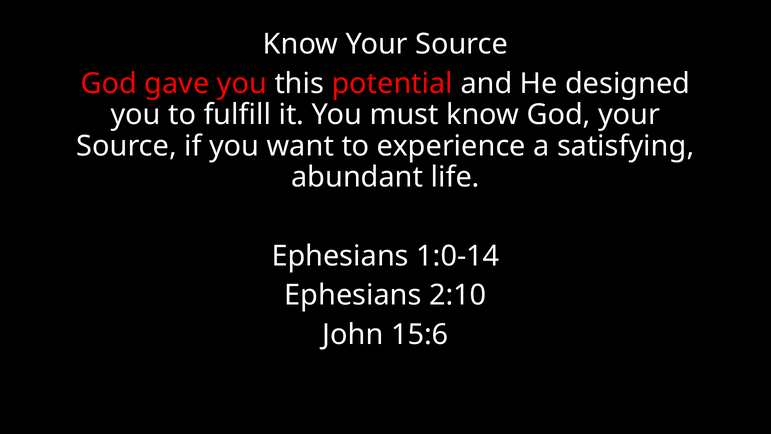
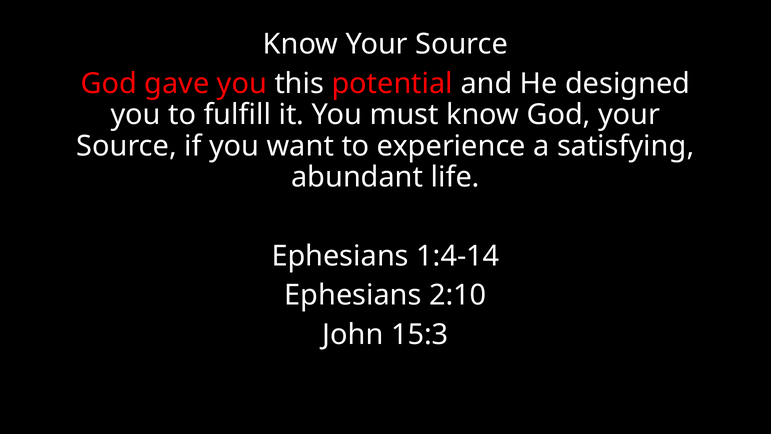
1:0-14: 1:0-14 -> 1:4-14
15:6: 15:6 -> 15:3
